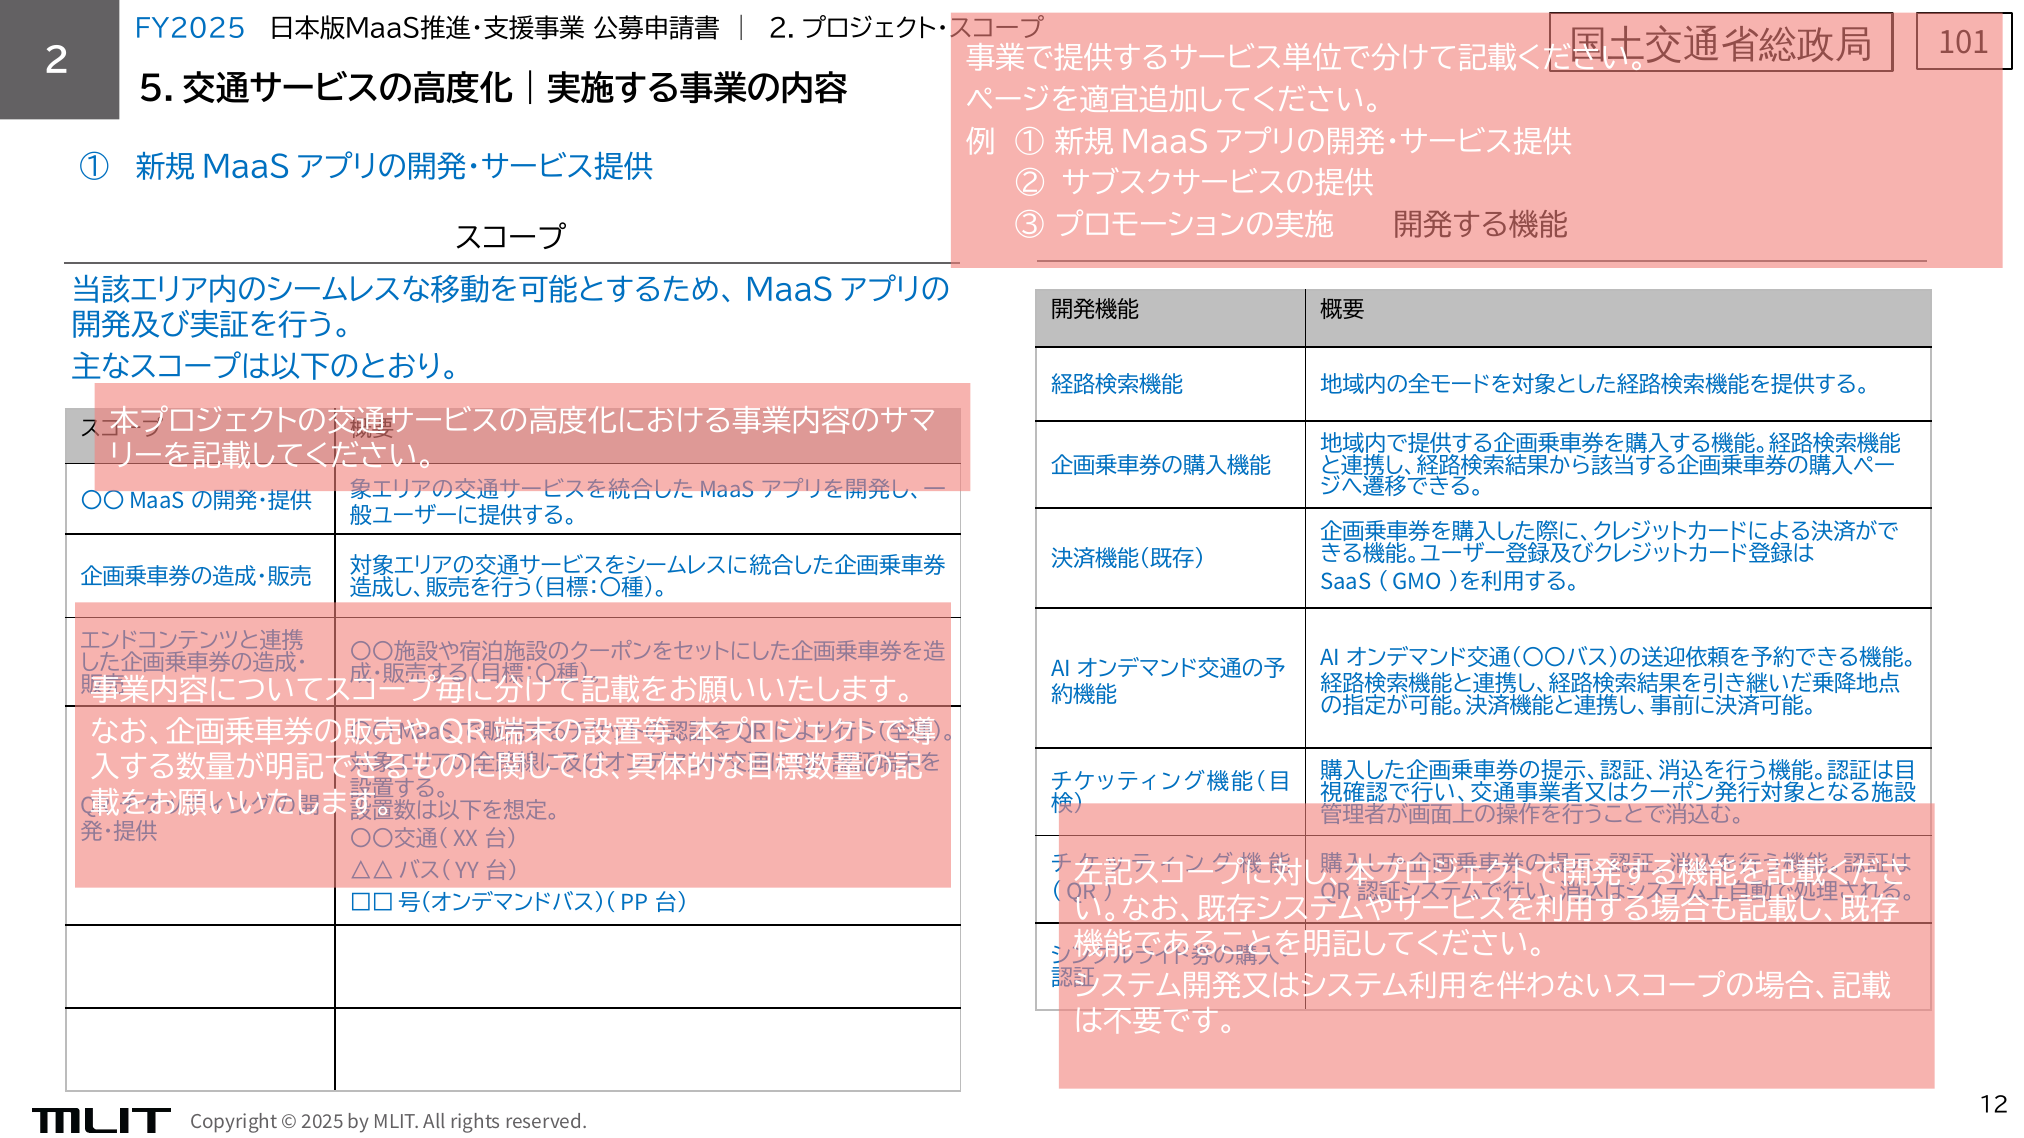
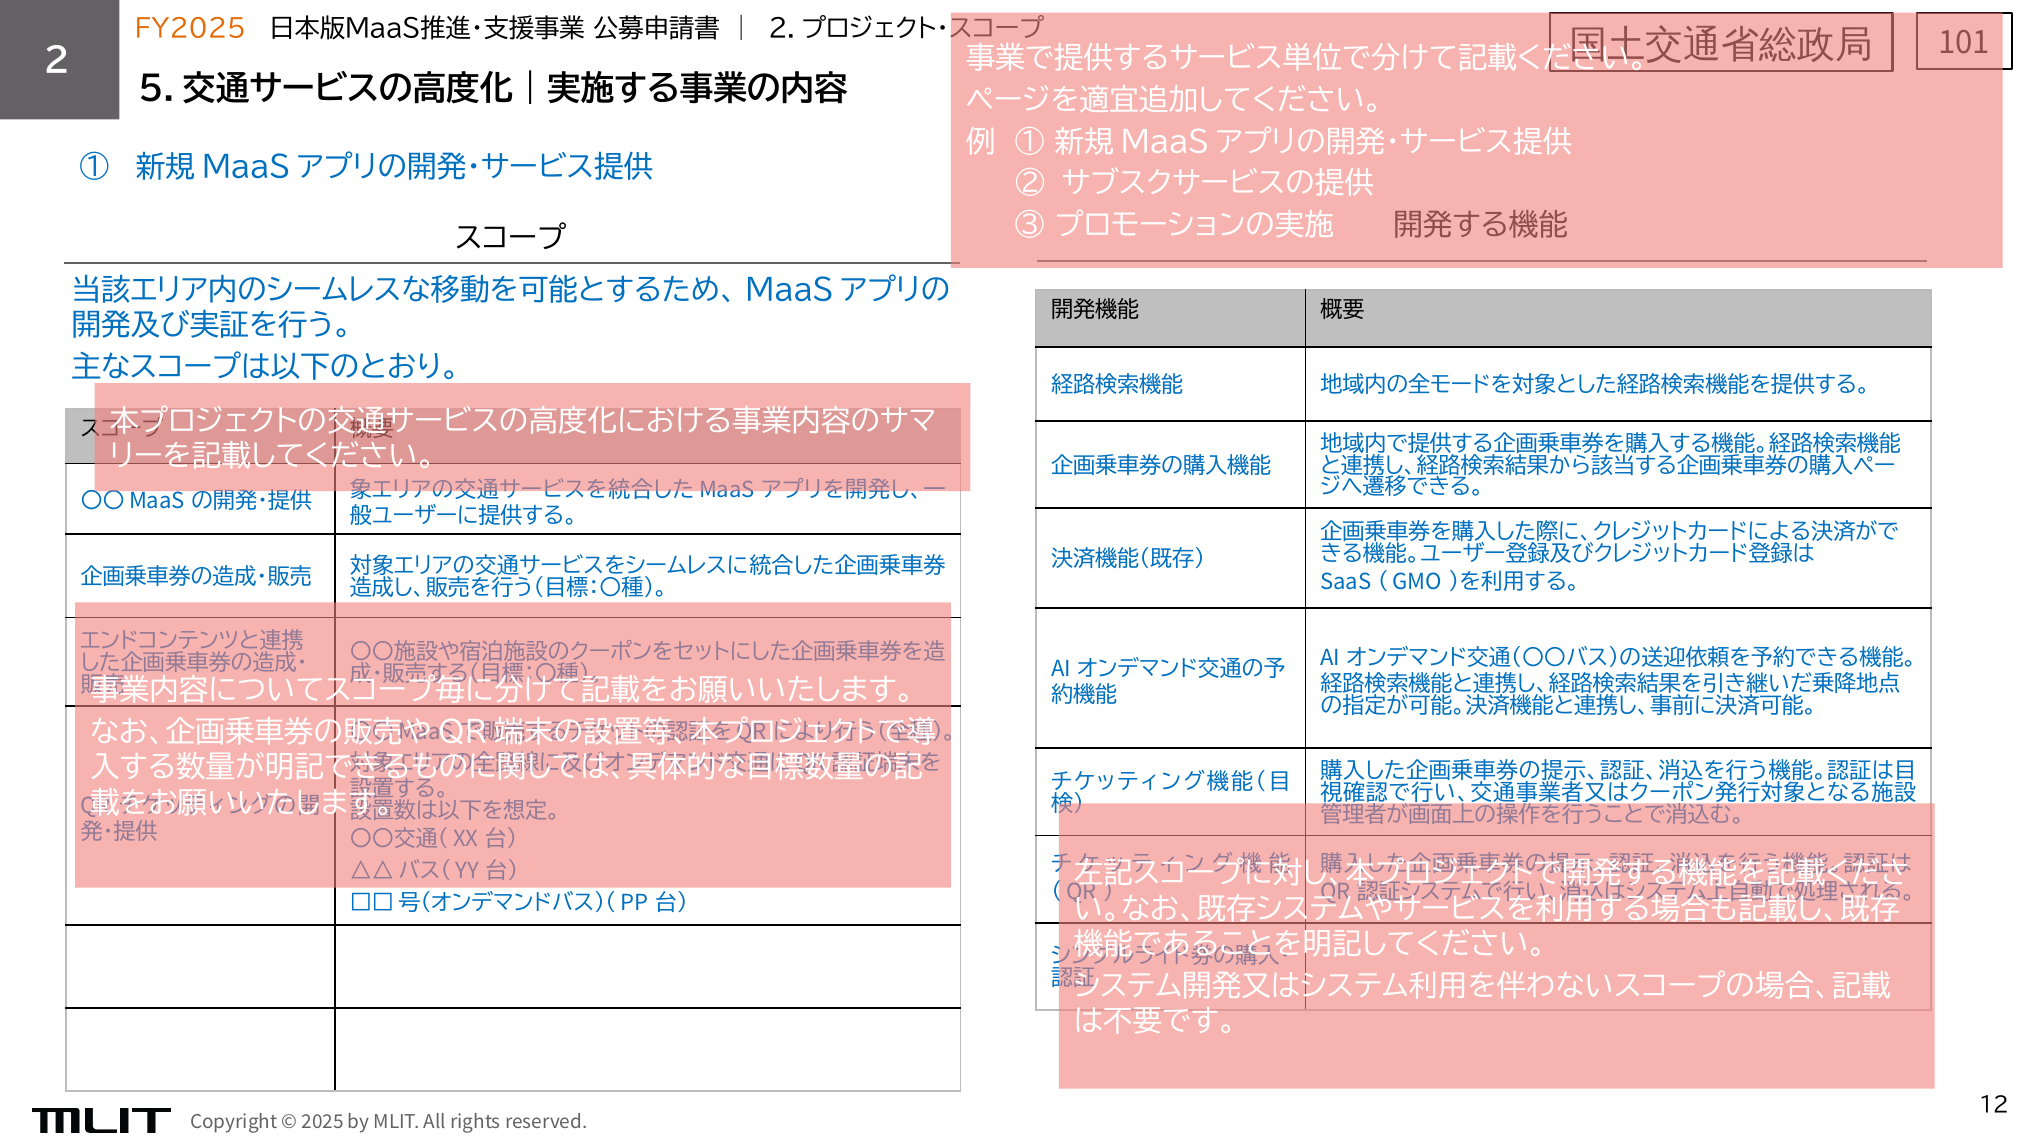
FY2025 colour: blue -> orange
